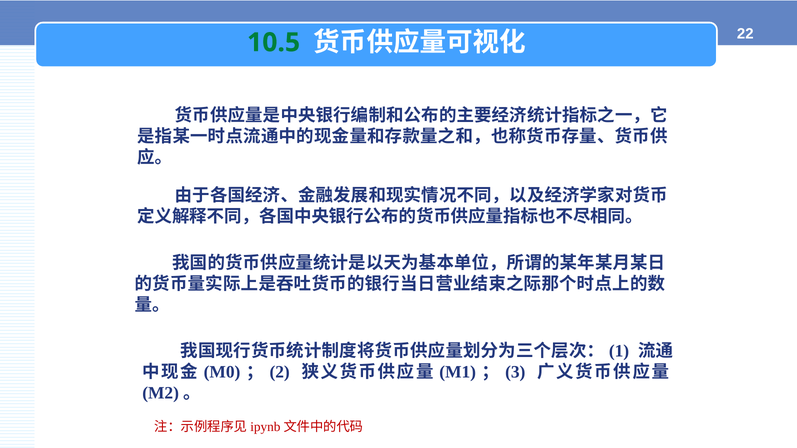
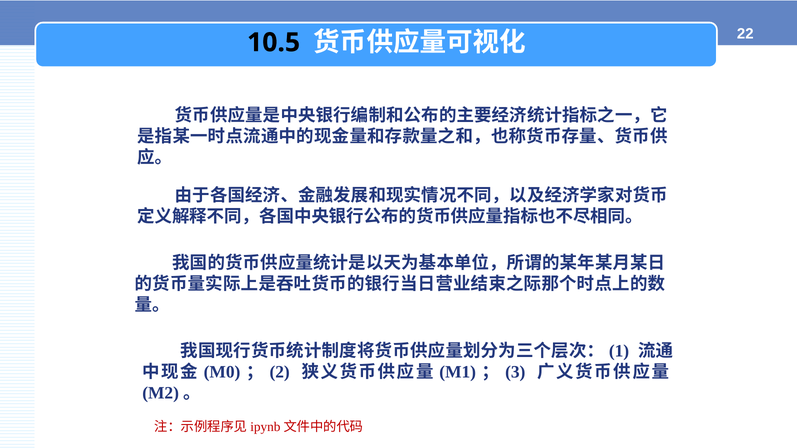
10.5 colour: green -> black
